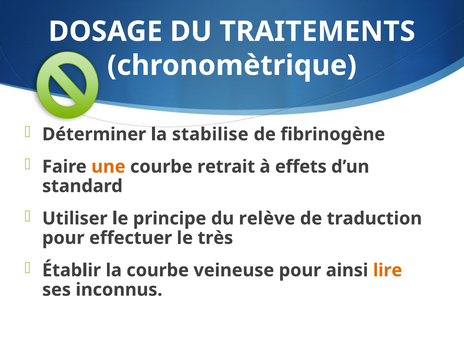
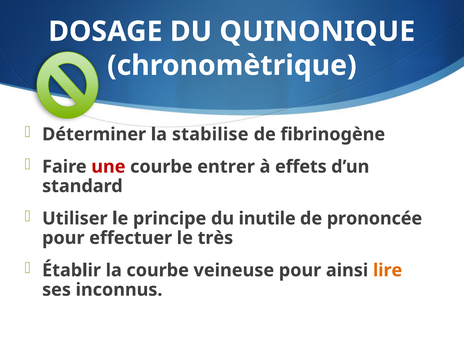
TRAITEMENTS: TRAITEMENTS -> QUINONIQUE
une colour: orange -> red
retrait: retrait -> entrer
relève: relève -> inutile
traduction: traduction -> prononcée
